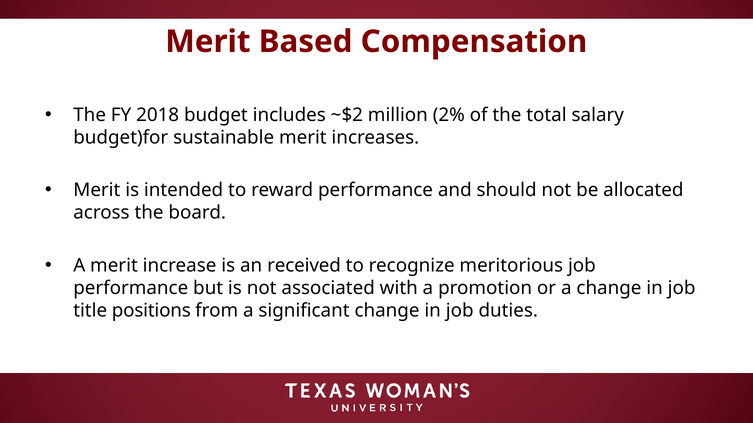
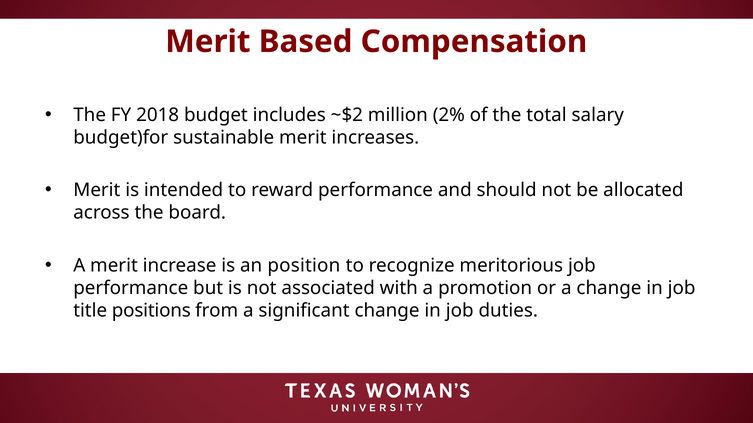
received: received -> position
